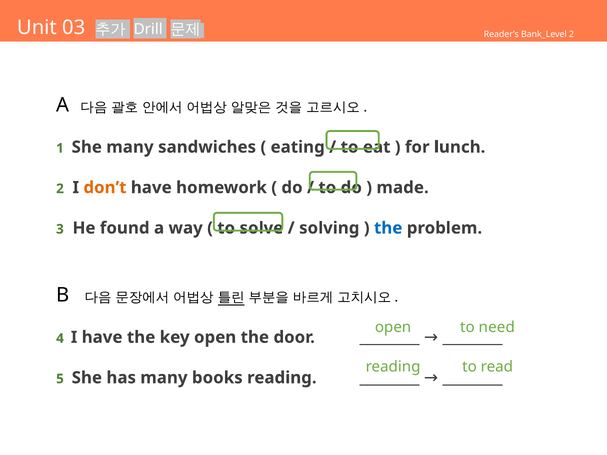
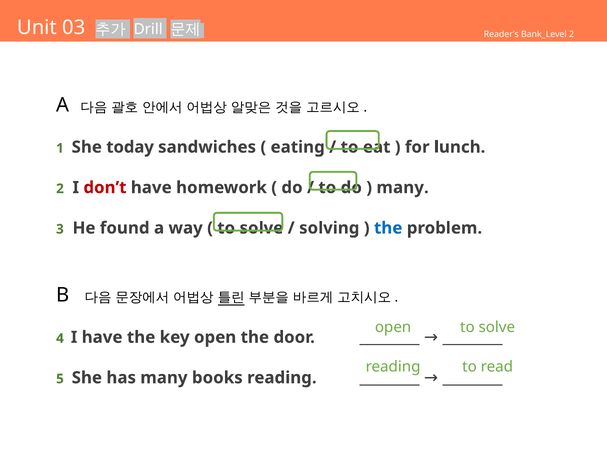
She many: many -> today
don’t colour: orange -> red
made at (403, 188): made -> many
need at (497, 327): need -> solve
